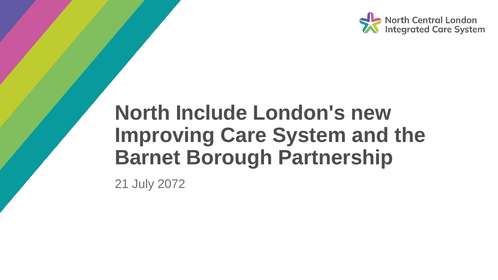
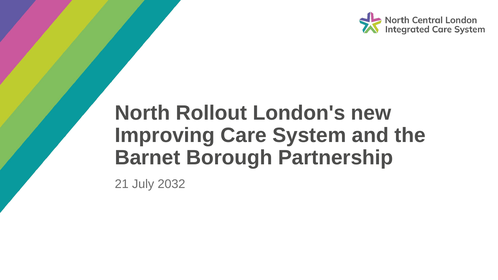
Include: Include -> Rollout
2072: 2072 -> 2032
